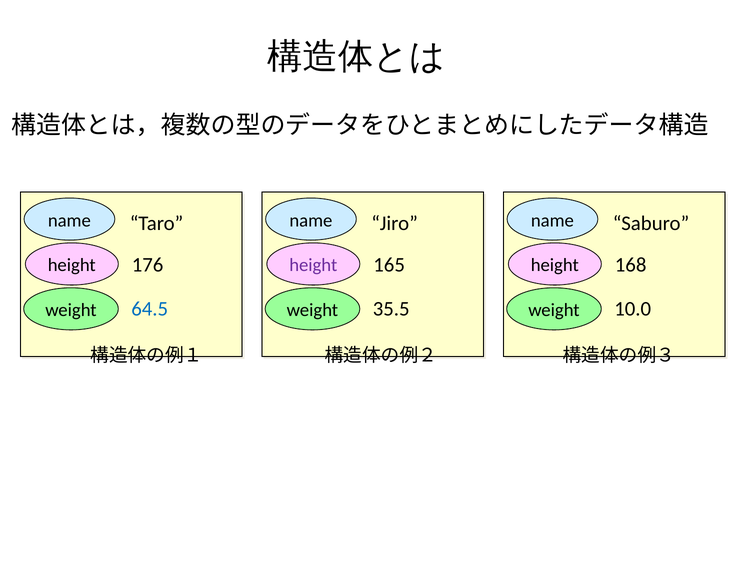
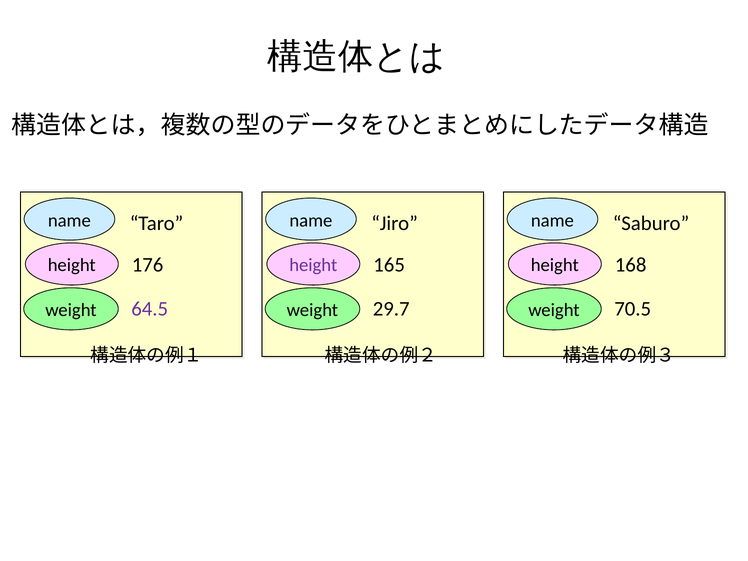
64.5 colour: blue -> purple
35.5: 35.5 -> 29.7
10.0: 10.0 -> 70.5
